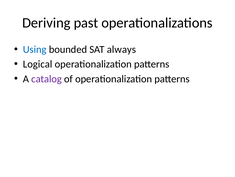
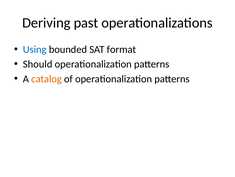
always: always -> format
Logical: Logical -> Should
catalog colour: purple -> orange
